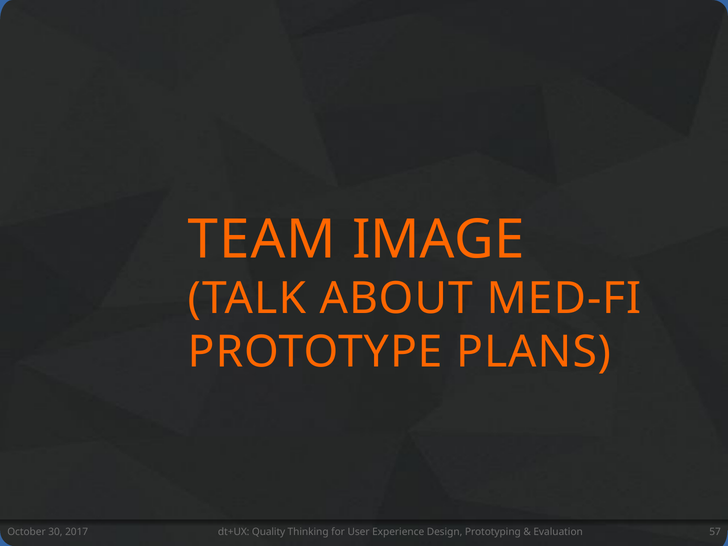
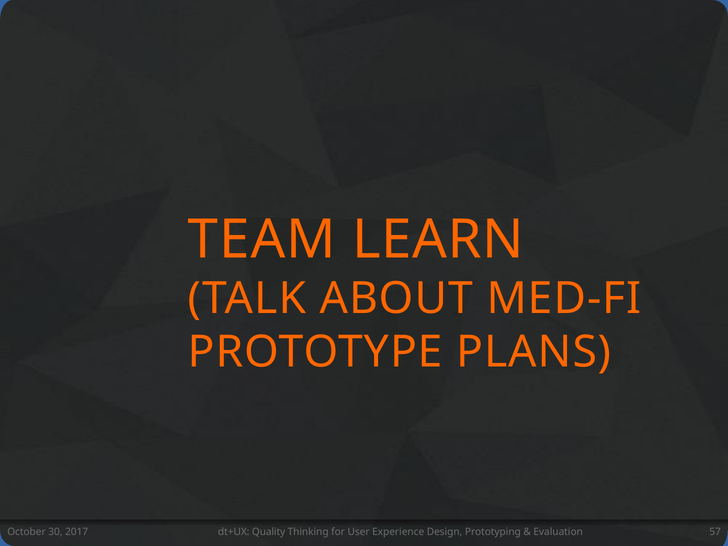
IMAGE: IMAGE -> LEARN
